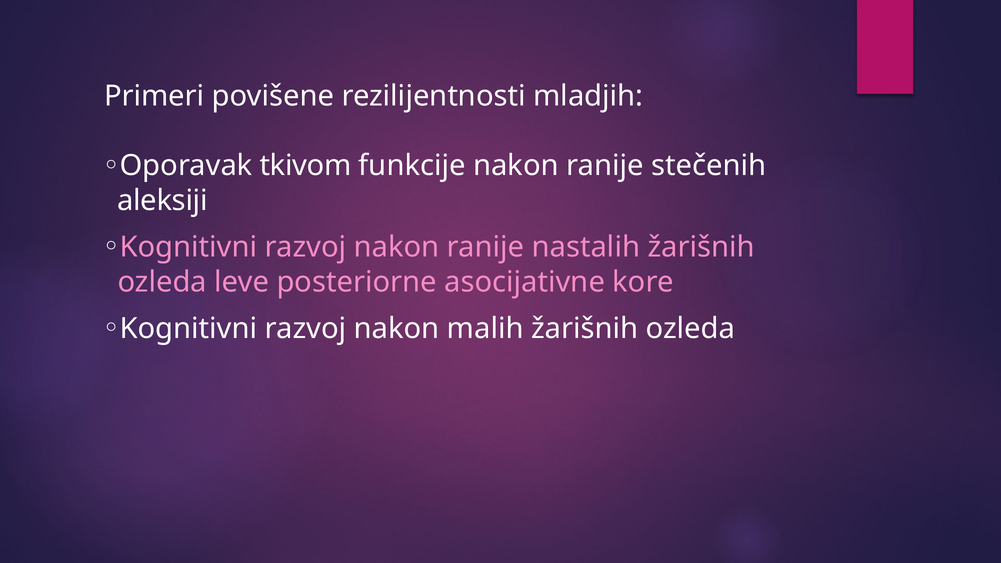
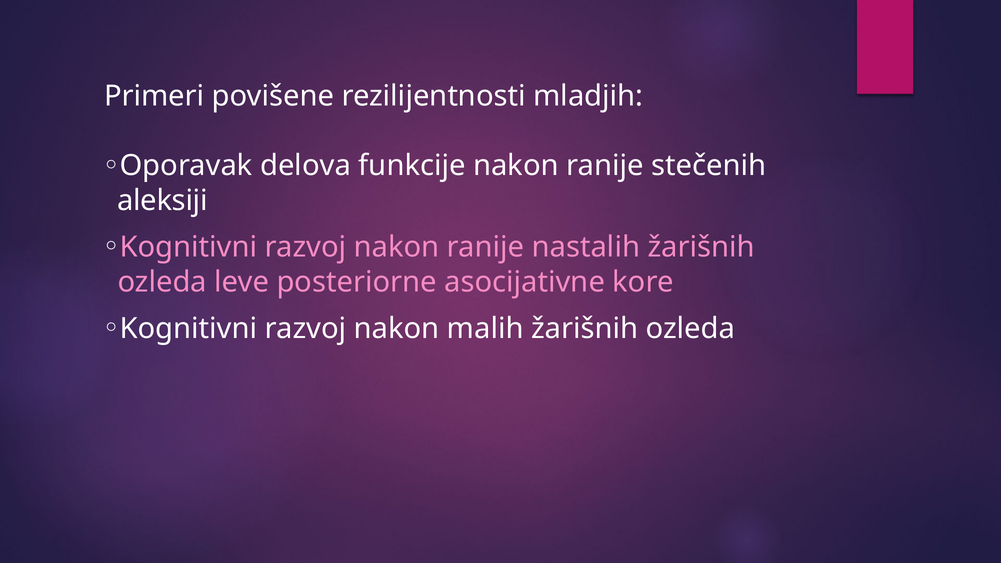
tkivom: tkivom -> delova
